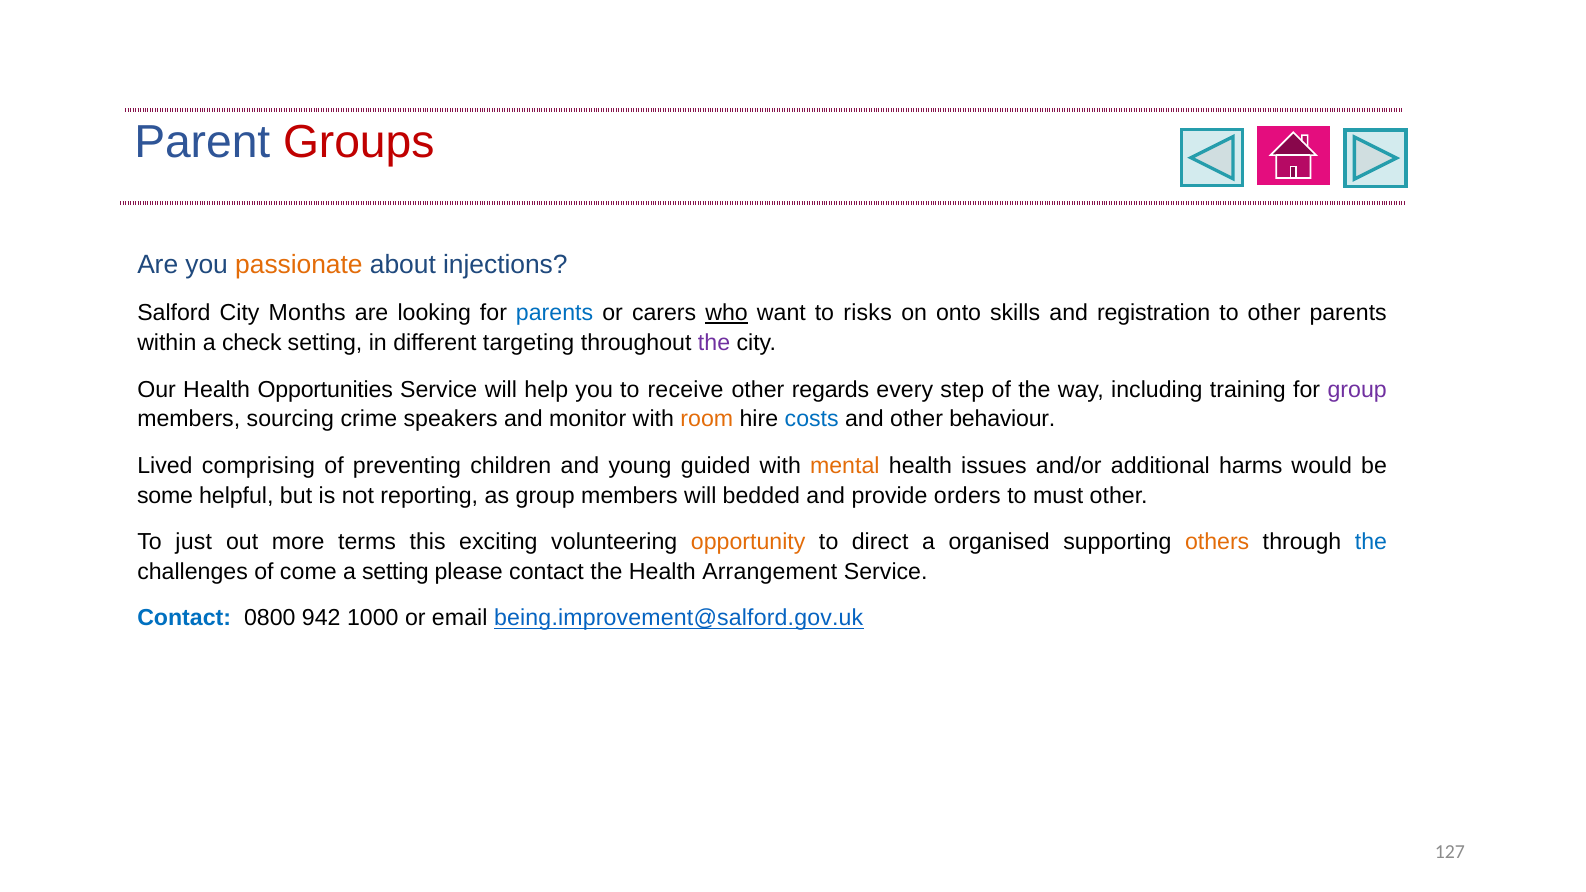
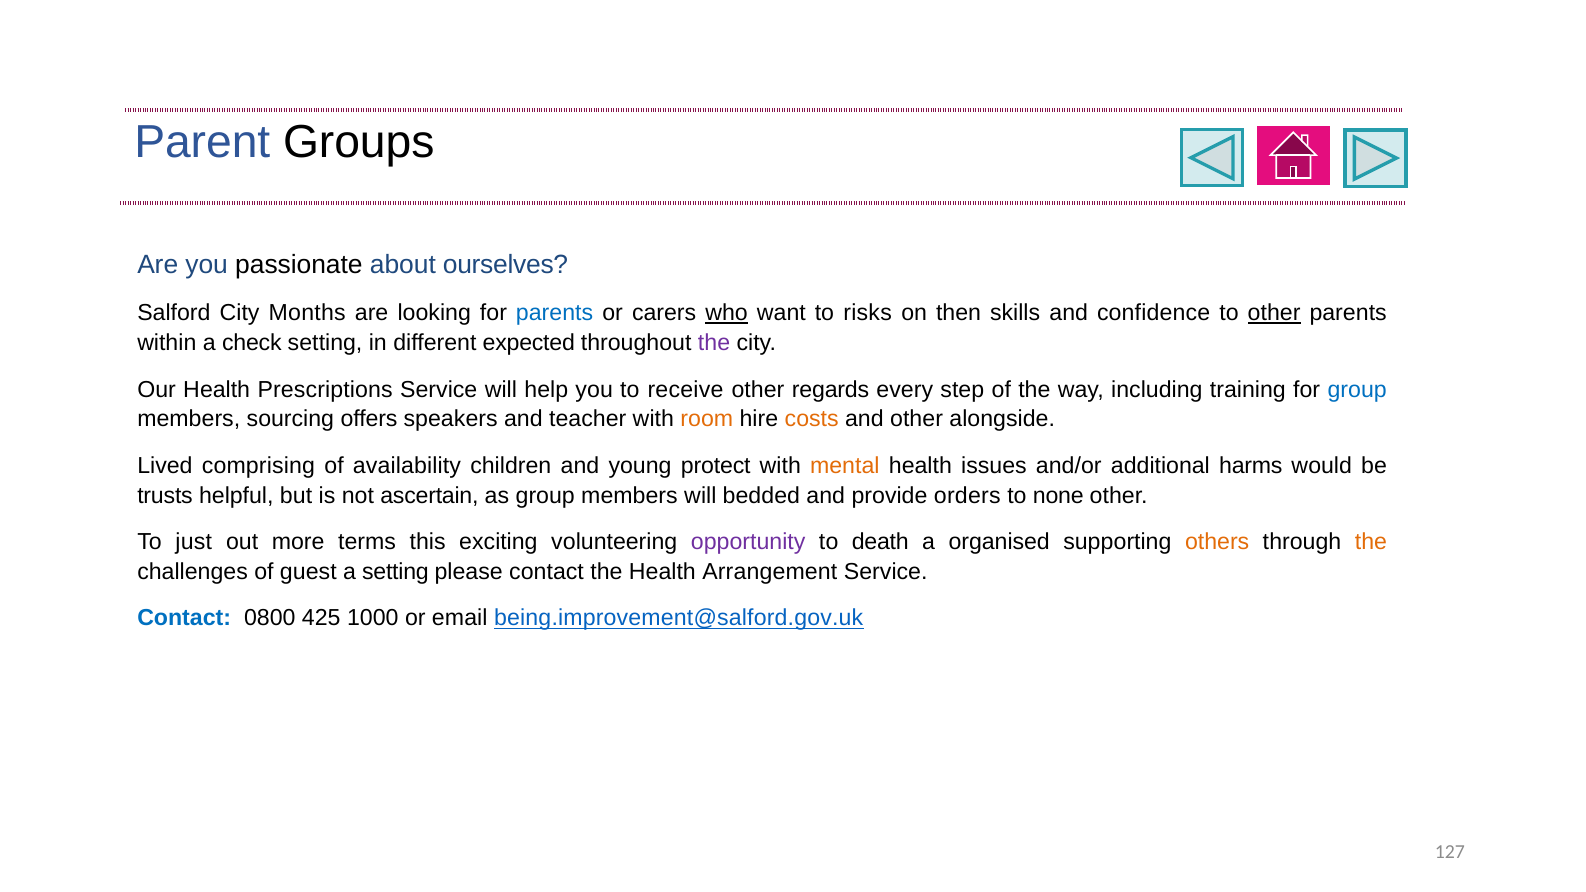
Groups colour: red -> black
passionate colour: orange -> black
injections: injections -> ourselves
onto: onto -> then
registration: registration -> confidence
other at (1274, 313) underline: none -> present
targeting: targeting -> expected
Opportunities: Opportunities -> Prescriptions
group at (1357, 389) colour: purple -> blue
crime: crime -> offers
monitor: monitor -> teacher
costs colour: blue -> orange
behaviour: behaviour -> alongside
preventing: preventing -> availability
guided: guided -> protect
some: some -> trusts
reporting: reporting -> ascertain
must: must -> none
opportunity colour: orange -> purple
direct: direct -> death
the at (1371, 542) colour: blue -> orange
come: come -> guest
942: 942 -> 425
